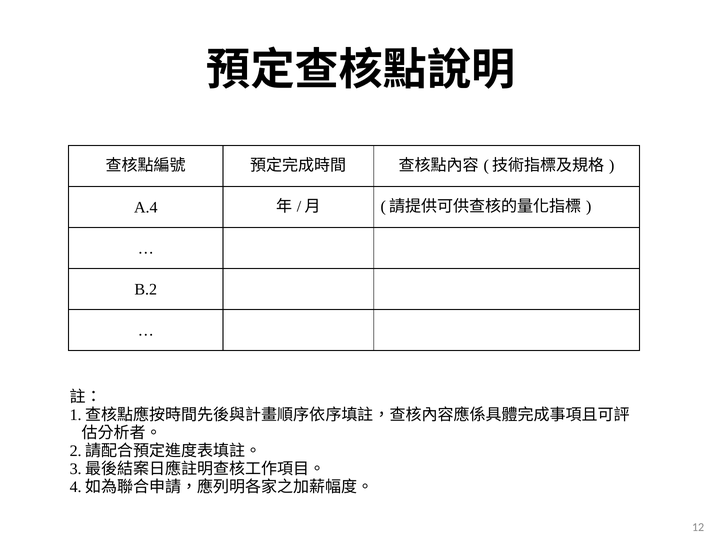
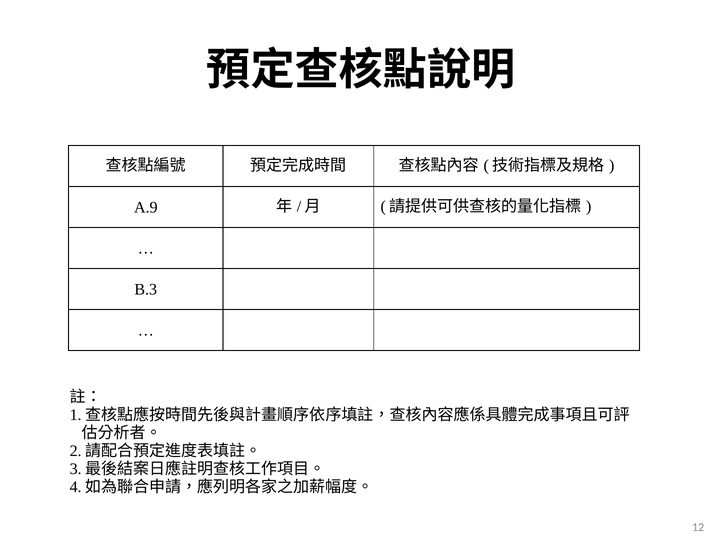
A.4: A.4 -> A.9
B.2: B.2 -> B.3
